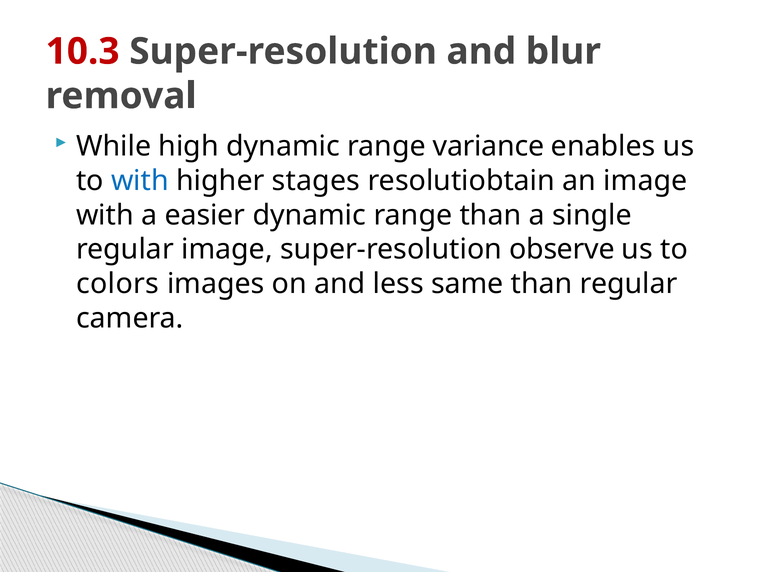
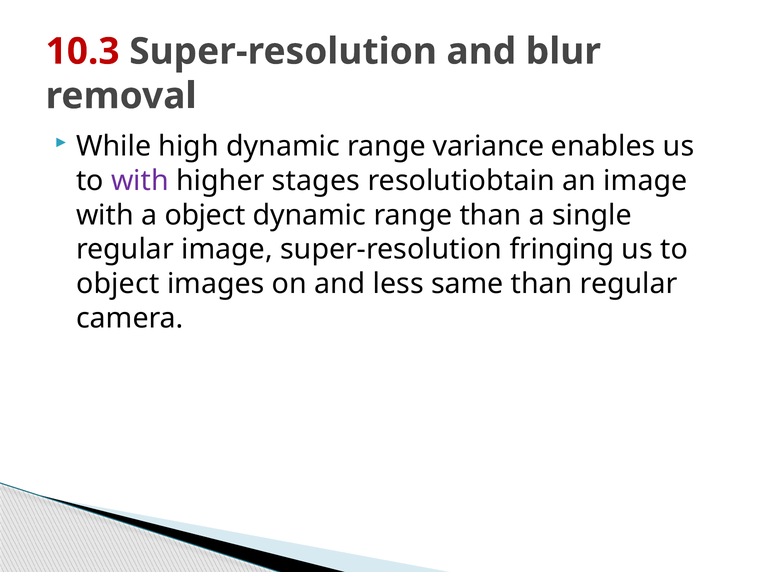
with at (140, 181) colour: blue -> purple
a easier: easier -> object
observe: observe -> fringing
colors at (118, 284): colors -> object
